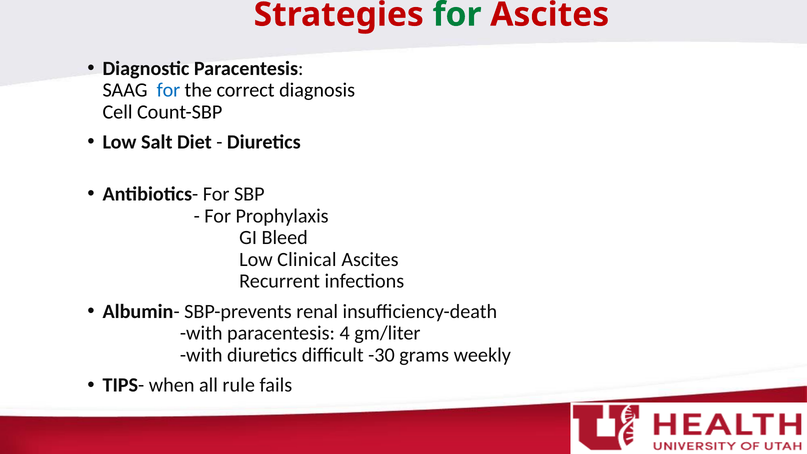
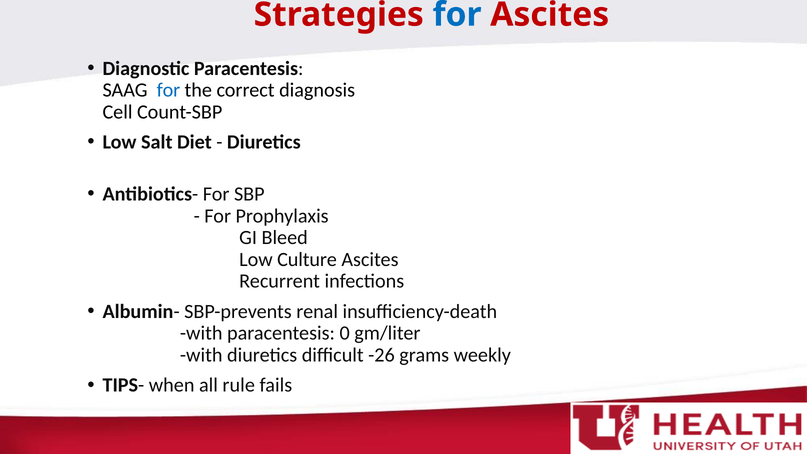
for at (457, 15) colour: green -> blue
Clinical: Clinical -> Culture
4: 4 -> 0
-30: -30 -> -26
